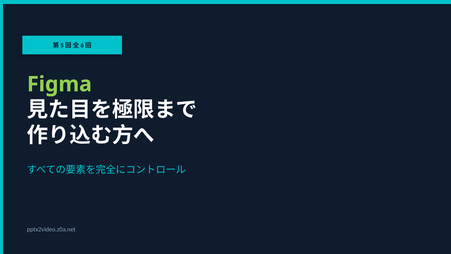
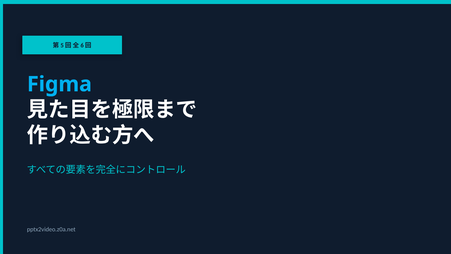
Figma colour: light green -> light blue
